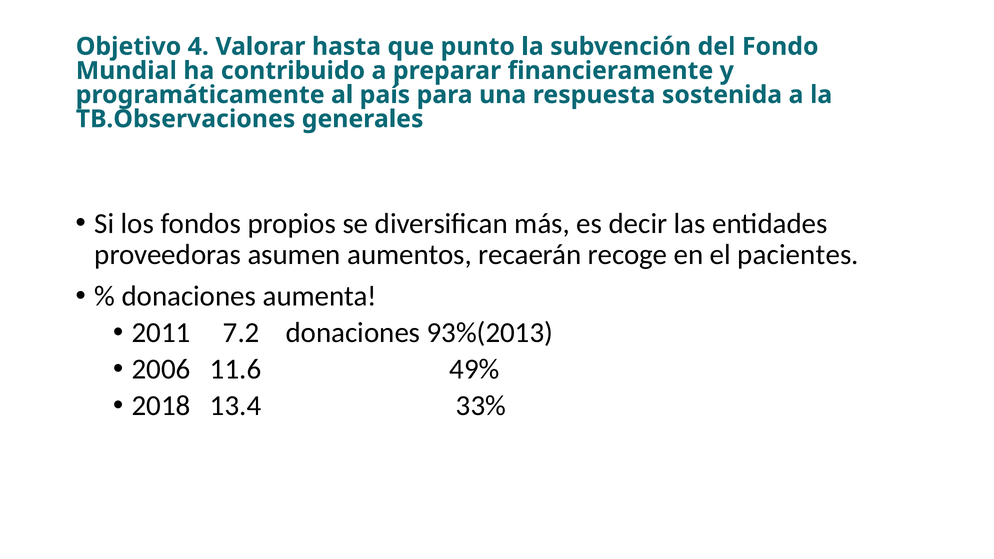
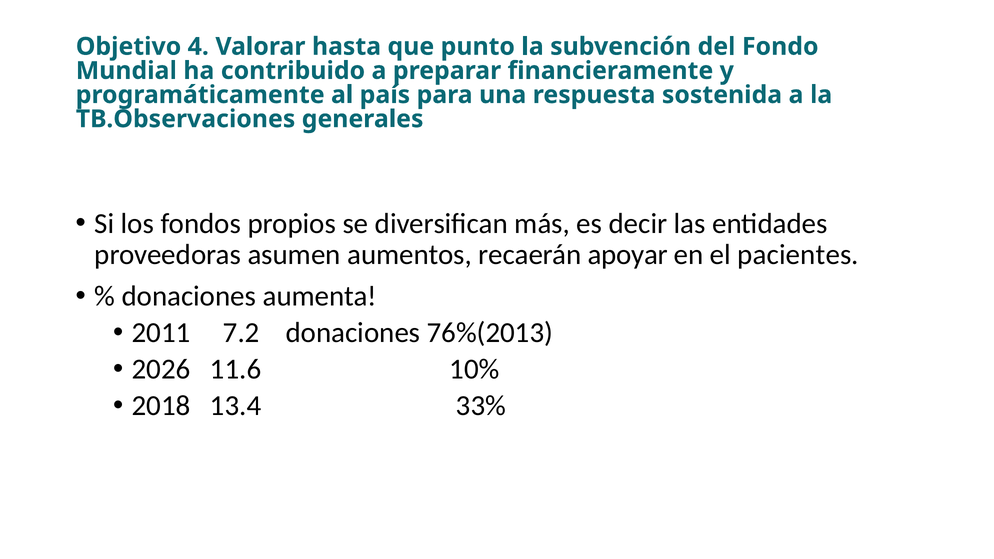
recoge: recoge -> apoyar
93%(2013: 93%(2013 -> 76%(2013
2006: 2006 -> 2026
49%: 49% -> 10%
